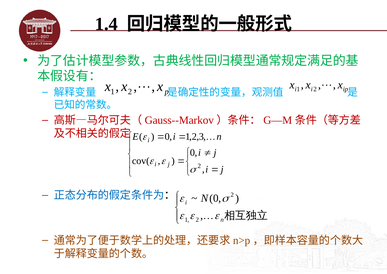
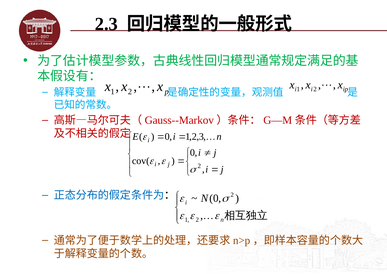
1.4: 1.4 -> 2.3
